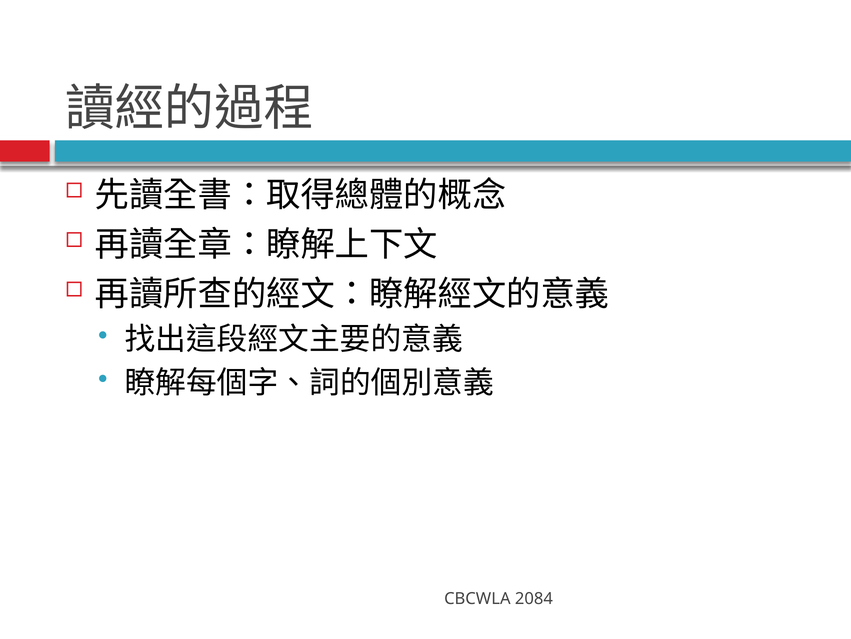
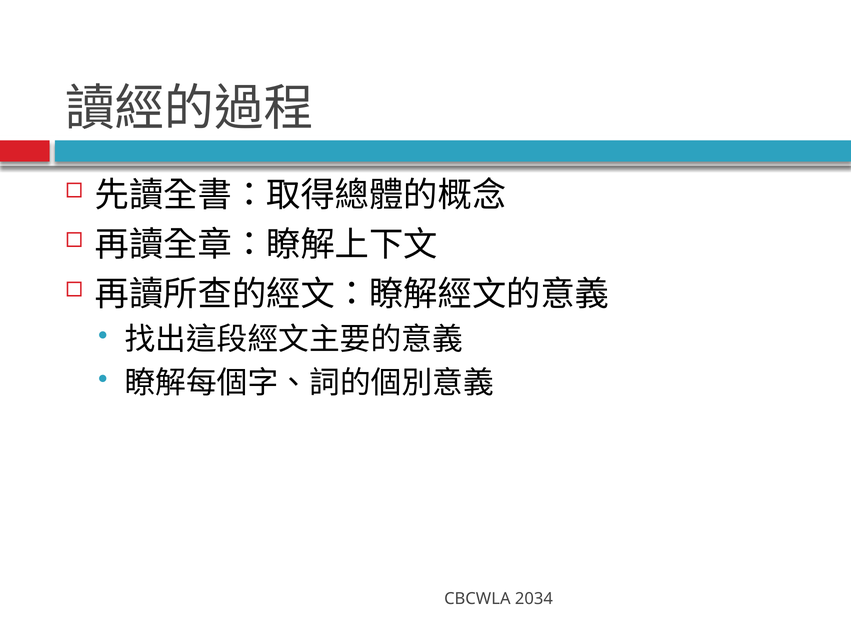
2084: 2084 -> 2034
